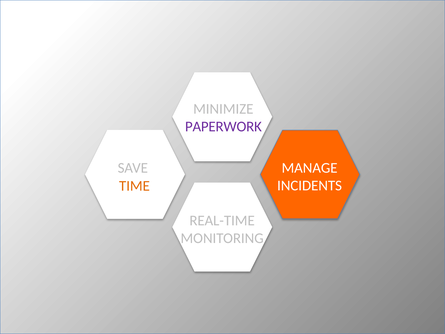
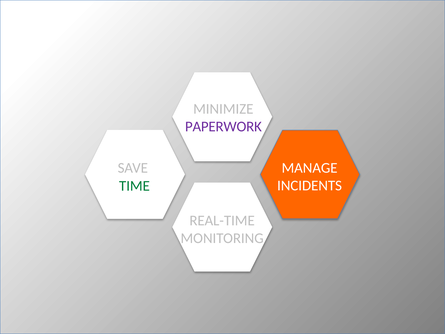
TIME colour: orange -> green
